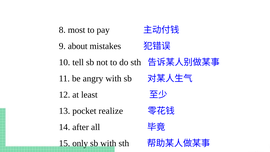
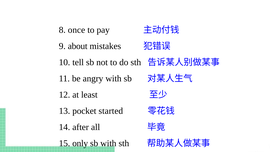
most: most -> once
realize: realize -> started
